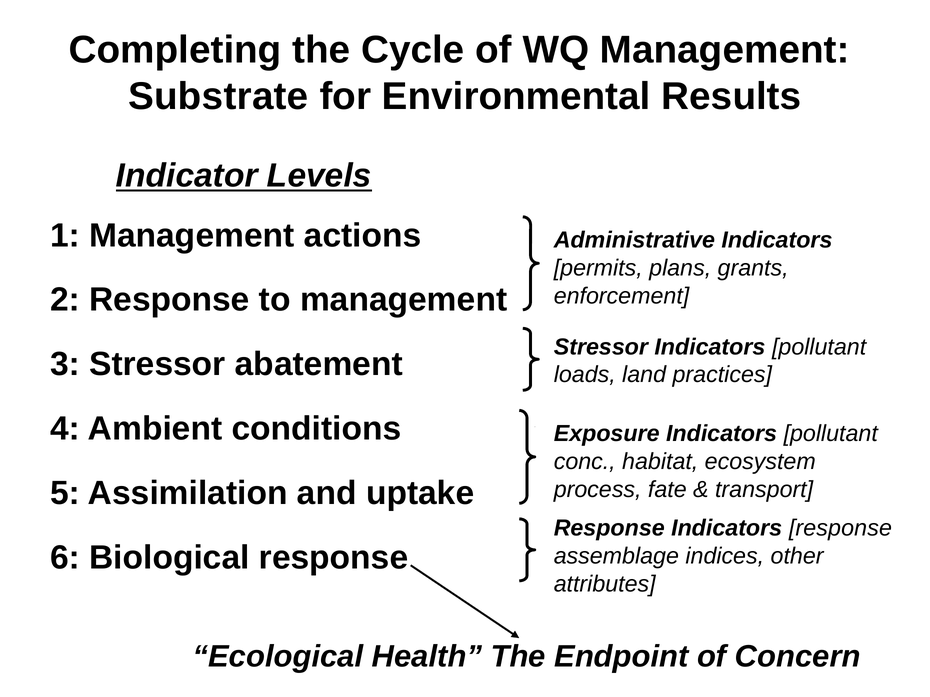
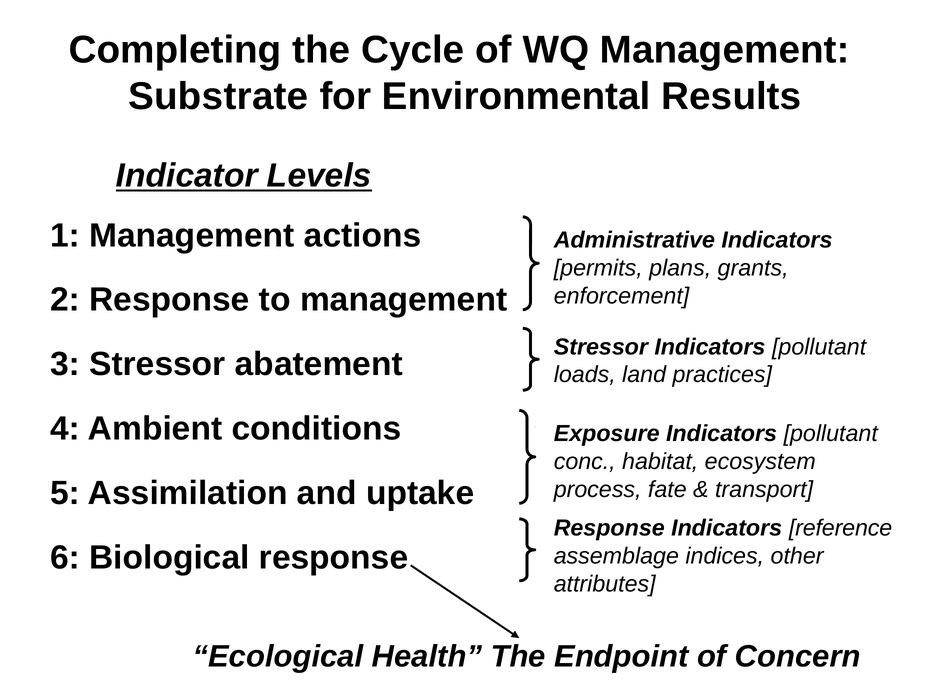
Indicators response: response -> reference
